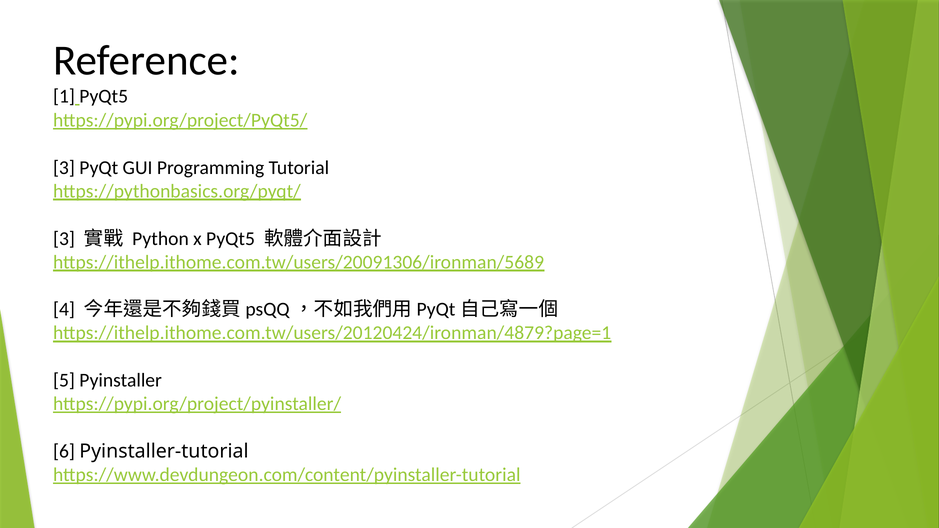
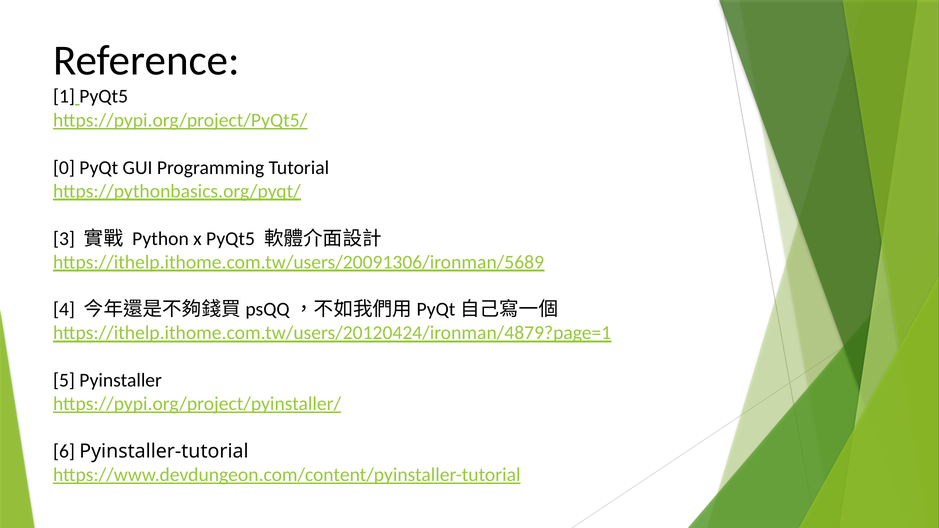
3 at (64, 168): 3 -> 0
